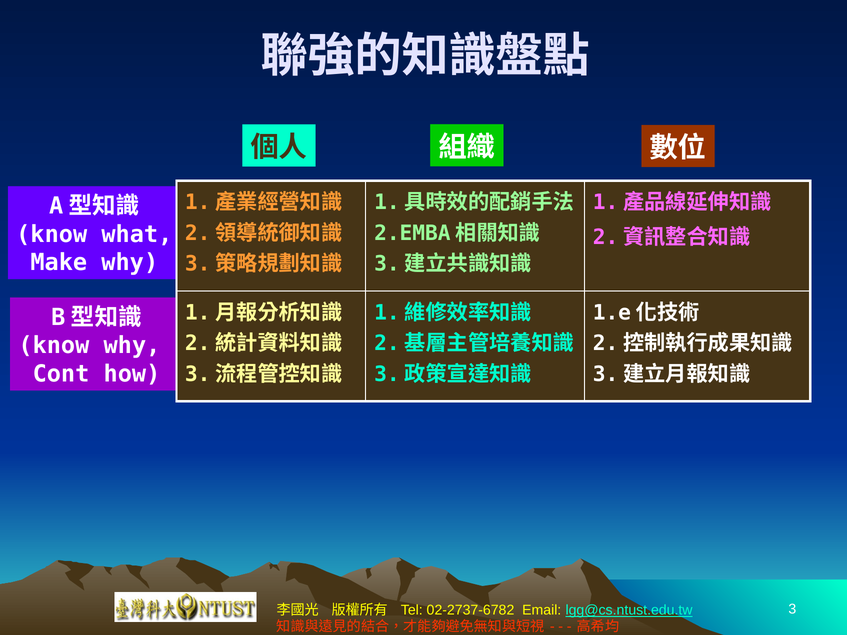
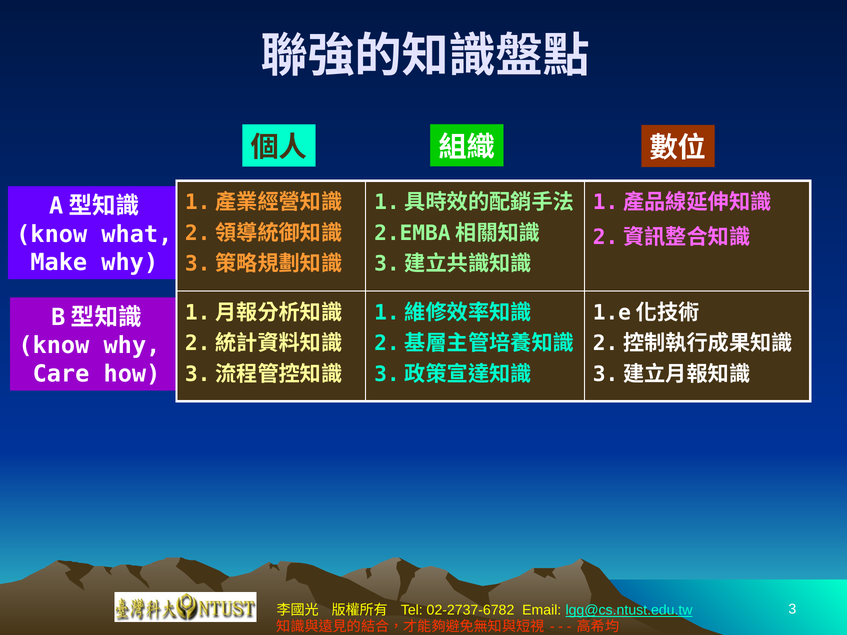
Cont: Cont -> Care
